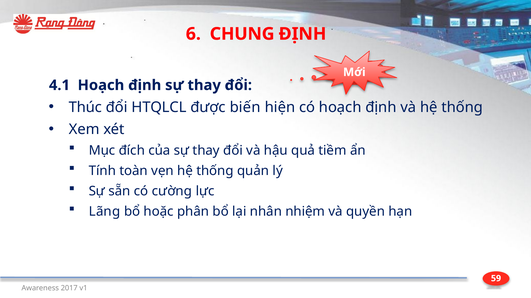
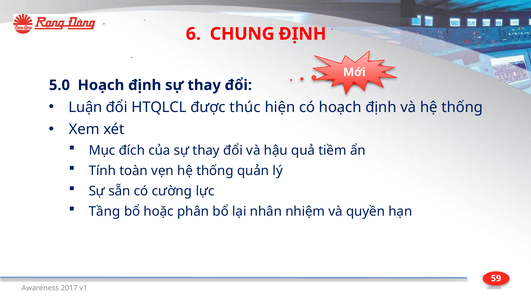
4.1: 4.1 -> 5.0
Thúc: Thúc -> Luận
biến: biến -> thúc
Lãng: Lãng -> Tầng
